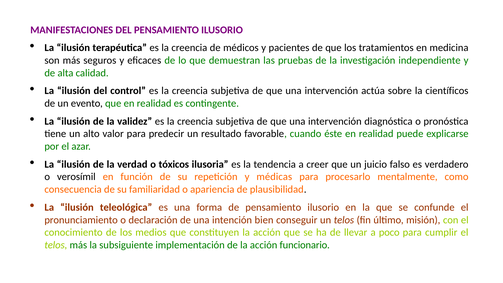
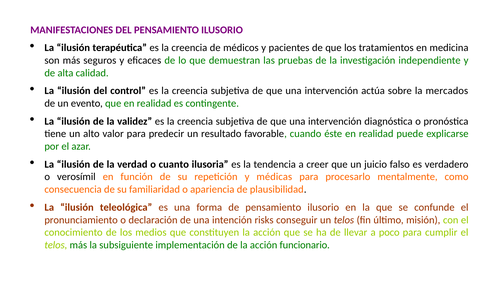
científicos: científicos -> mercados
tóxicos: tóxicos -> cuanto
bien: bien -> risks
